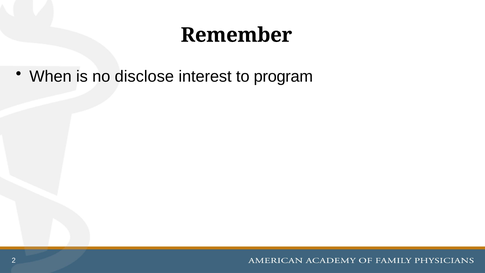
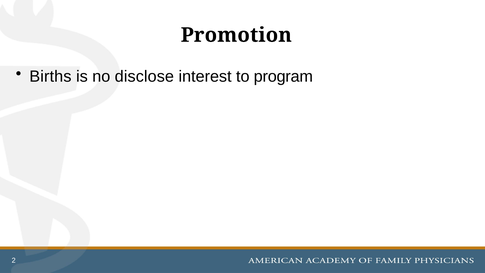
Remember: Remember -> Promotion
When: When -> Births
